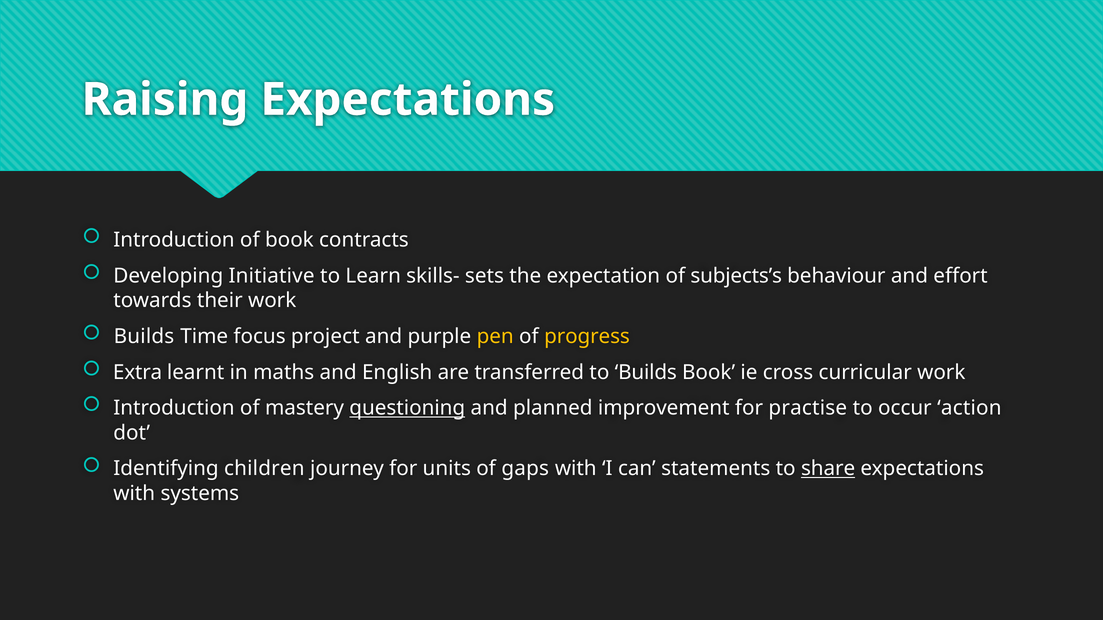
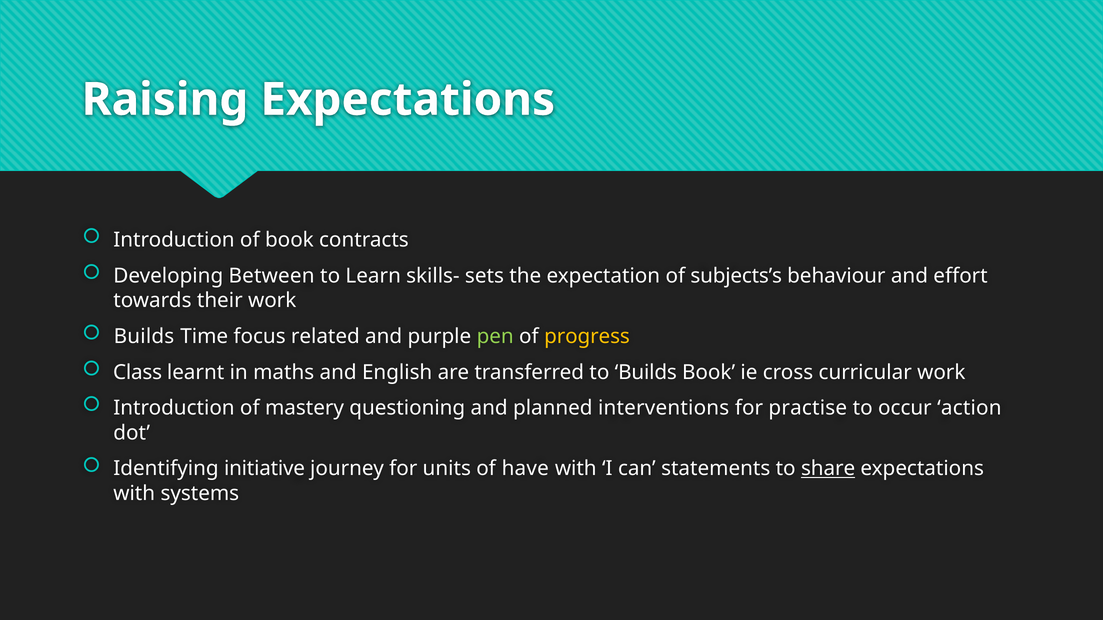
Initiative: Initiative -> Between
project: project -> related
pen colour: yellow -> light green
Extra: Extra -> Class
questioning underline: present -> none
improvement: improvement -> interventions
children: children -> initiative
gaps: gaps -> have
